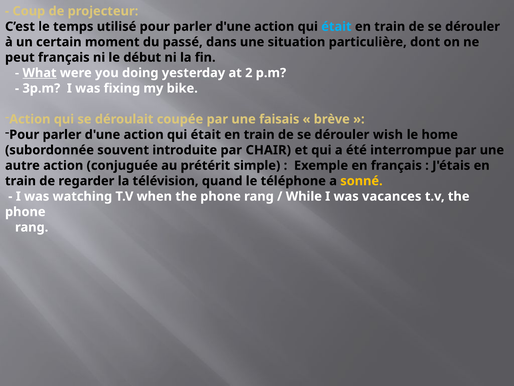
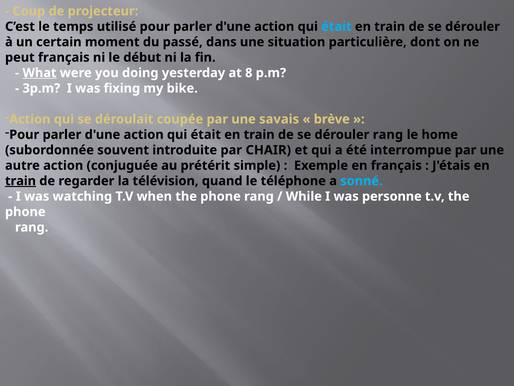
2: 2 -> 8
faisais: faisais -> savais
dérouler wish: wish -> rang
train at (21, 181) underline: none -> present
sonné colour: yellow -> light blue
vacances: vacances -> personne
